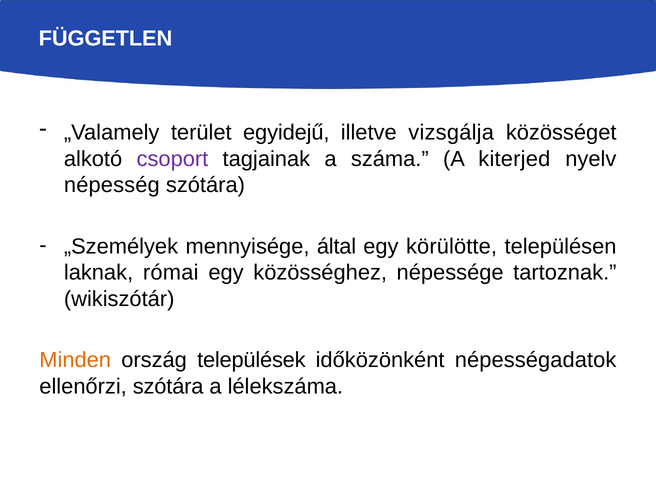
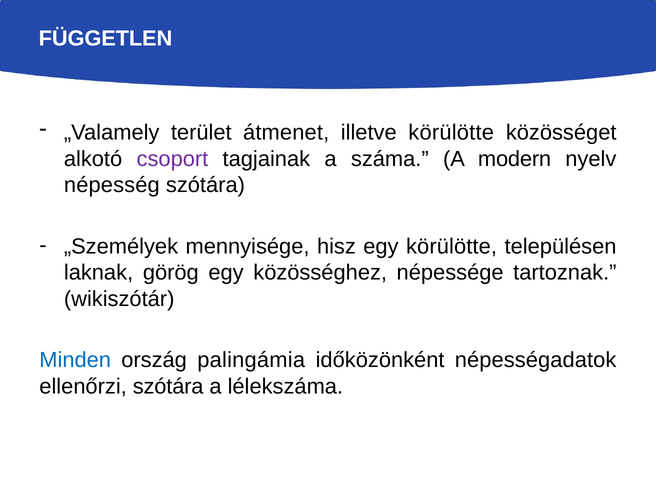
egyidejű: egyidejű -> átmenet
illetve vizsgálja: vizsgálja -> körülötte
kiterjed: kiterjed -> modern
által: által -> hisz
római: római -> görög
Minden colour: orange -> blue
települések: települések -> palingámia
